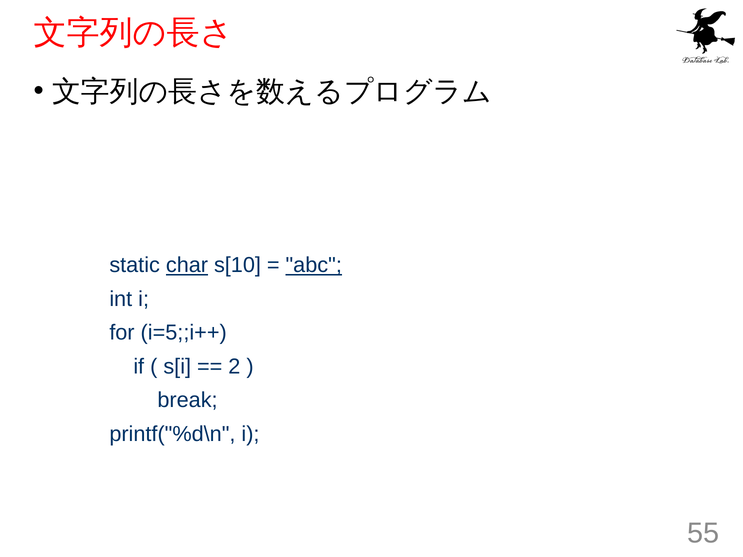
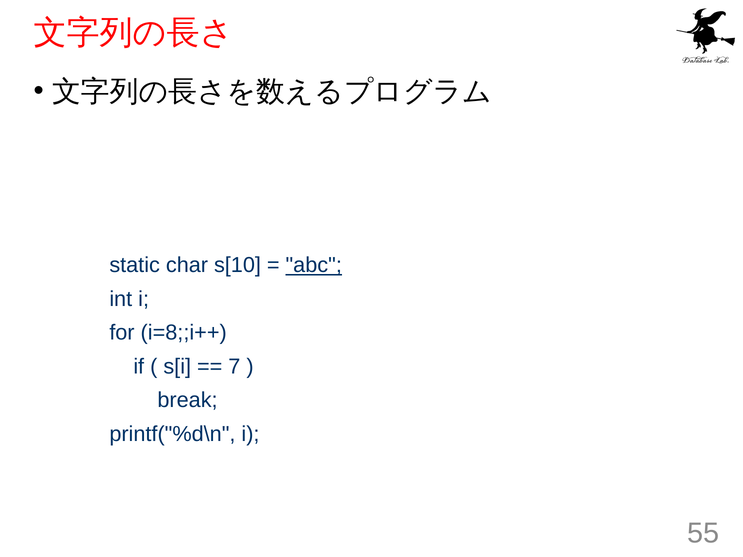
char underline: present -> none
i=5;;i++: i=5;;i++ -> i=8;;i++
2: 2 -> 7
